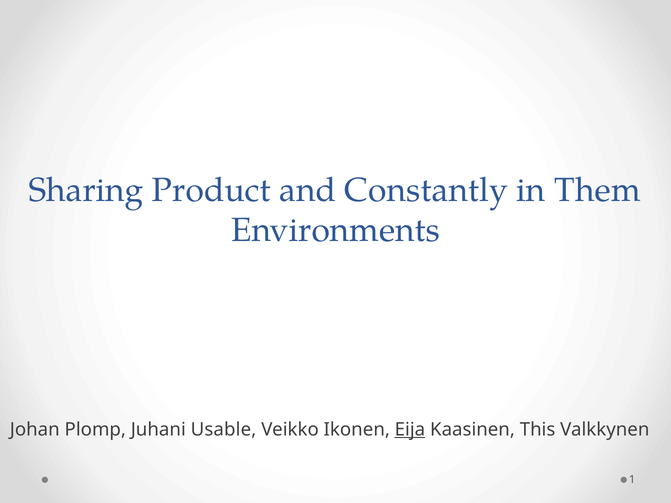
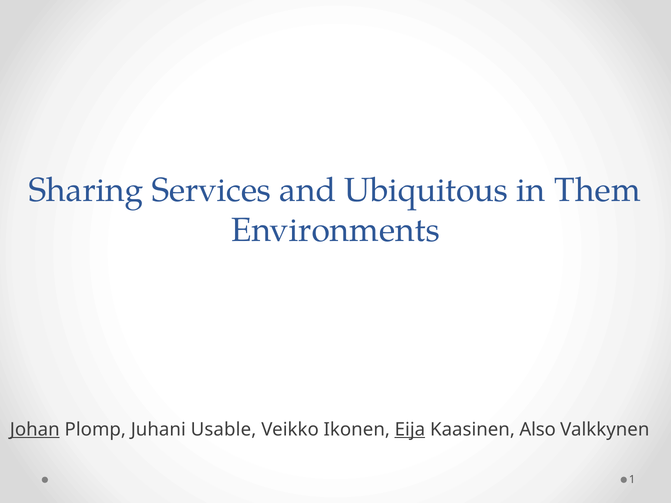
Product: Product -> Services
Constantly: Constantly -> Ubiquitous
Johan underline: none -> present
This: This -> Also
